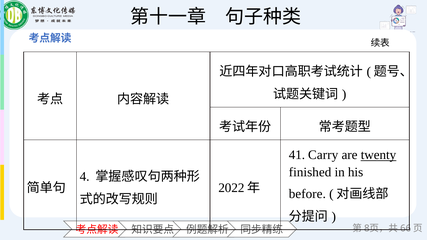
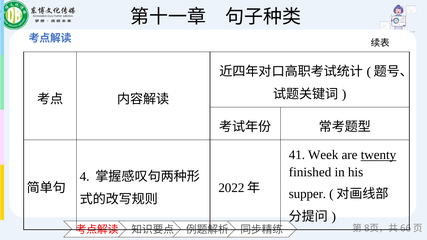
Carry: Carry -> Week
before: before -> supper
